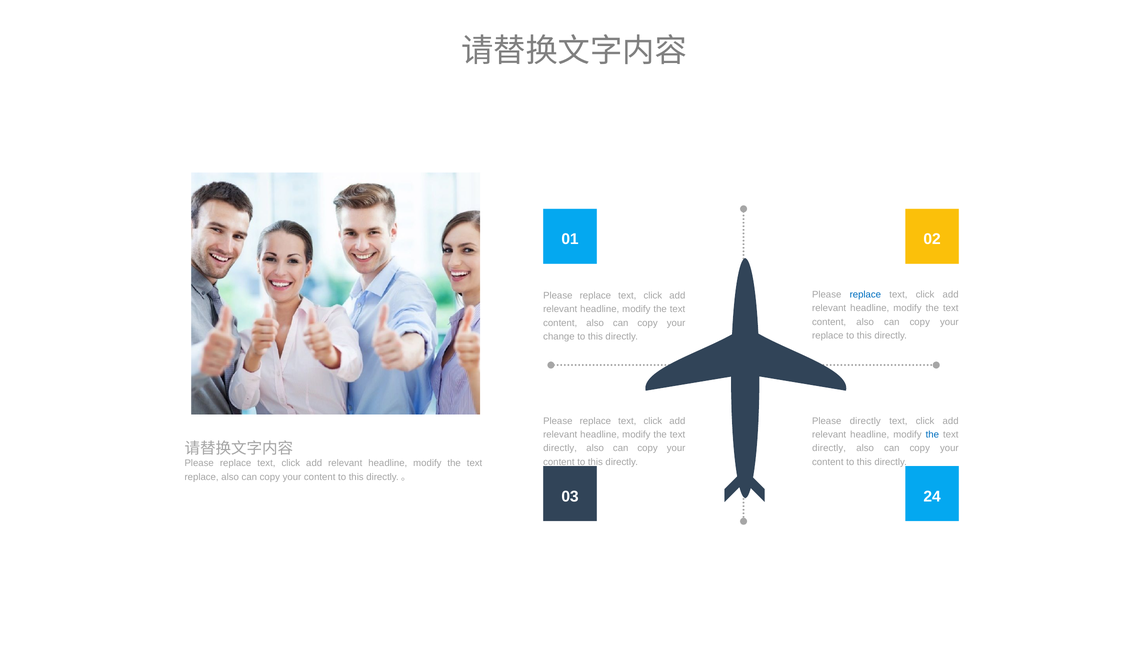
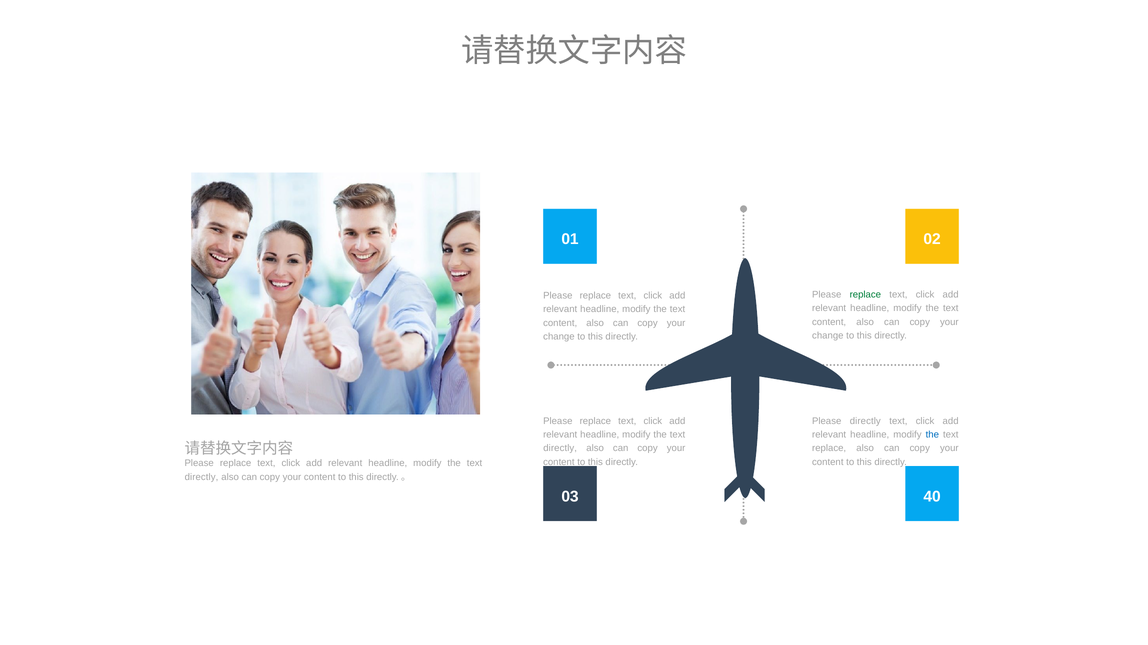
replace at (865, 295) colour: blue -> green
replace at (828, 336): replace -> change
directly at (829, 449): directly -> replace
replace at (202, 477): replace -> directly
24: 24 -> 40
